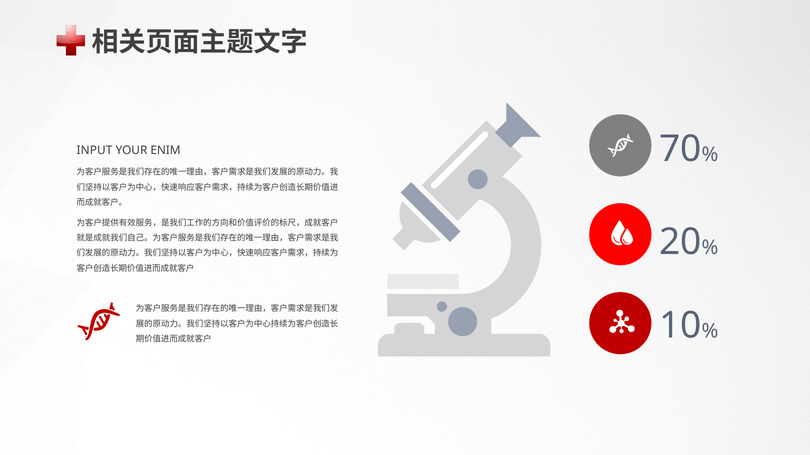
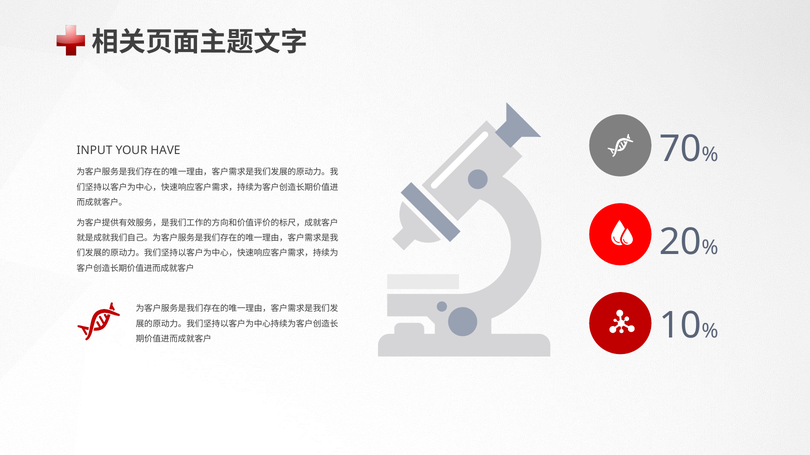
ENIM: ENIM -> HAVE
